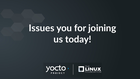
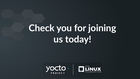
Issues: Issues -> Check
